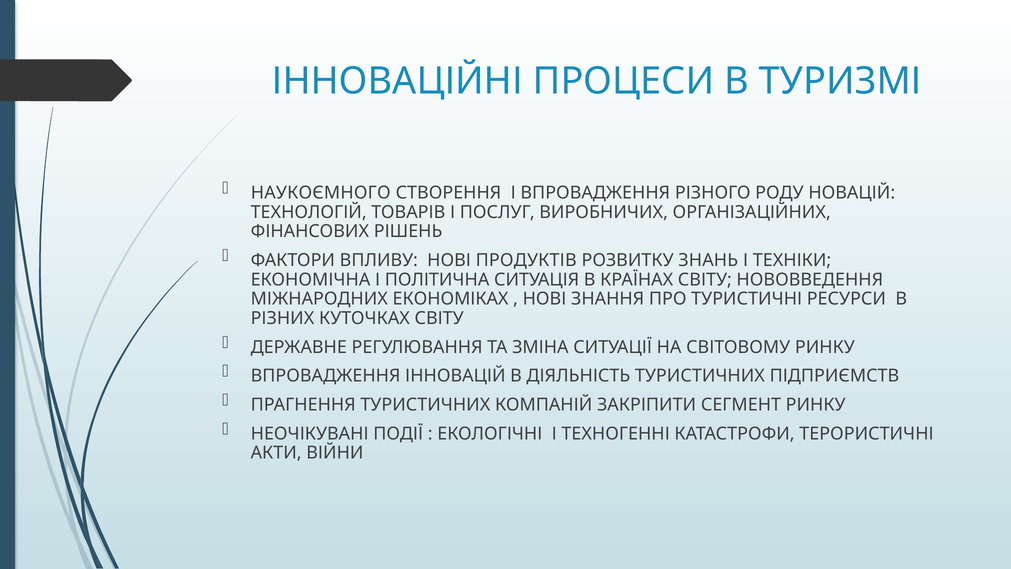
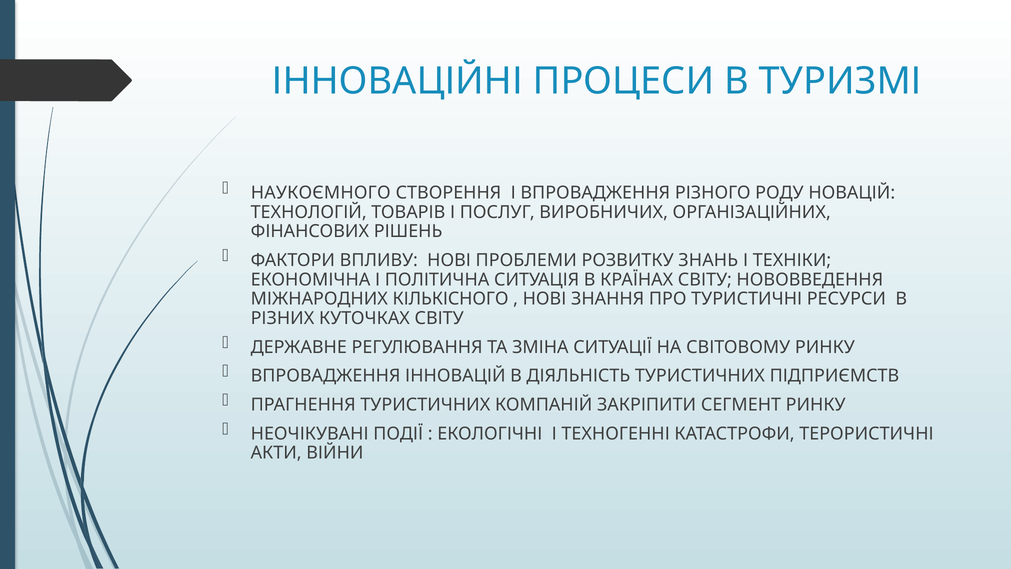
ПРОДУКТІВ: ПРОДУКТІВ -> ПРОБЛЕМИ
ЕКОНОМІКАХ: ЕКОНОМІКАХ -> КІЛЬКІСНОГО
